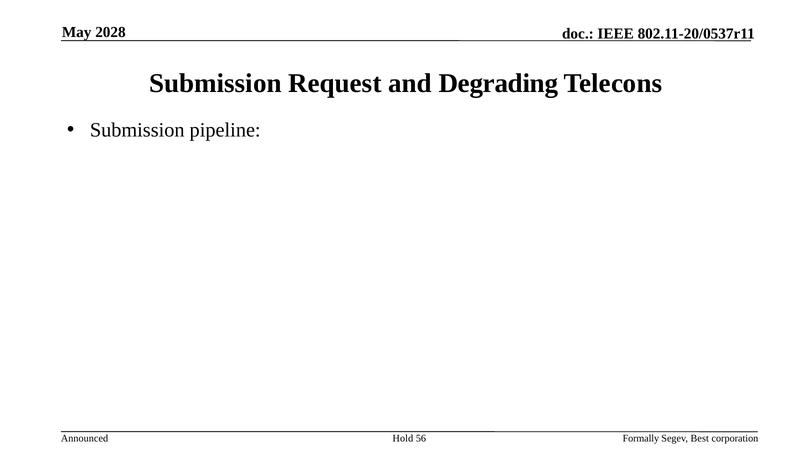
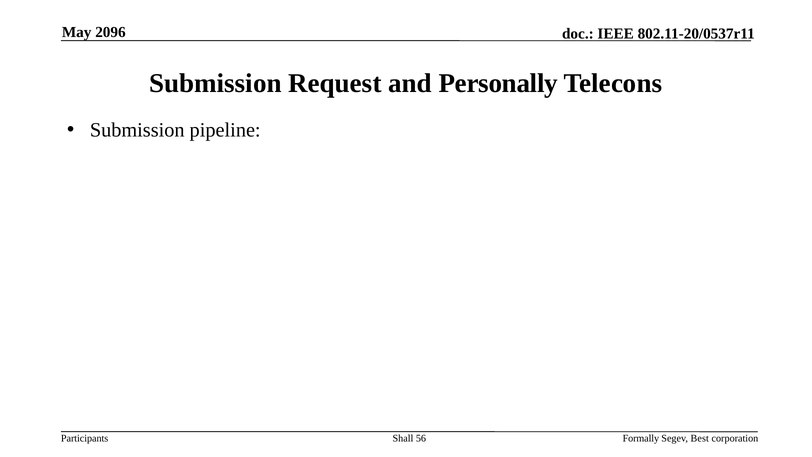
2028: 2028 -> 2096
Degrading: Degrading -> Personally
Announced: Announced -> Participants
Hold: Hold -> Shall
